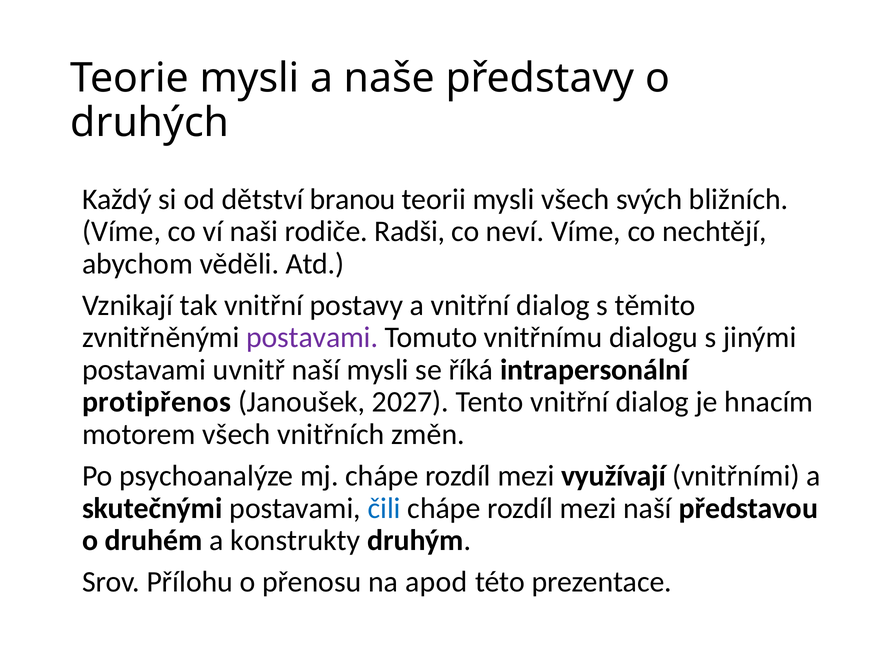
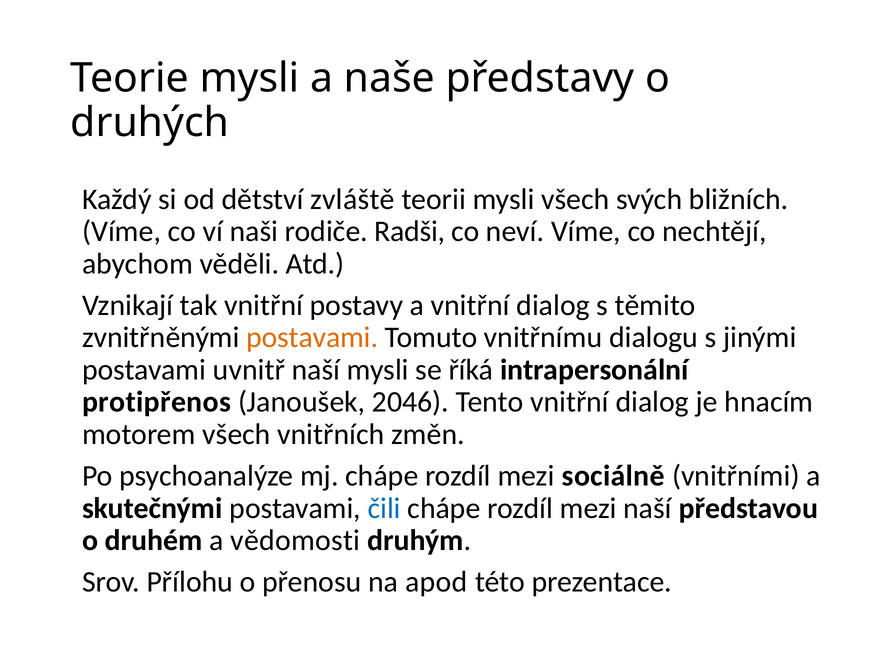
branou: branou -> zvláště
postavami at (312, 337) colour: purple -> orange
2027: 2027 -> 2046
využívají: využívají -> sociálně
konstrukty: konstrukty -> vědomosti
